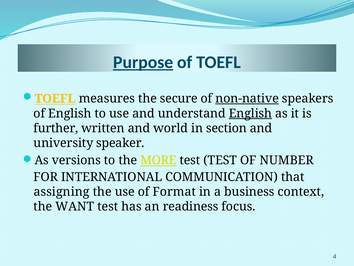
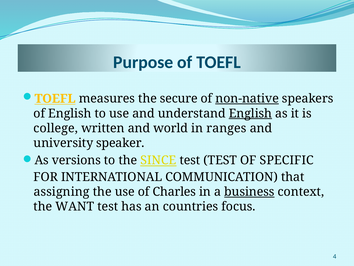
Purpose underline: present -> none
further: further -> college
section: section -> ranges
MORE: MORE -> SINCE
NUMBER: NUMBER -> SPECIFIC
Format: Format -> Charles
business underline: none -> present
readiness: readiness -> countries
